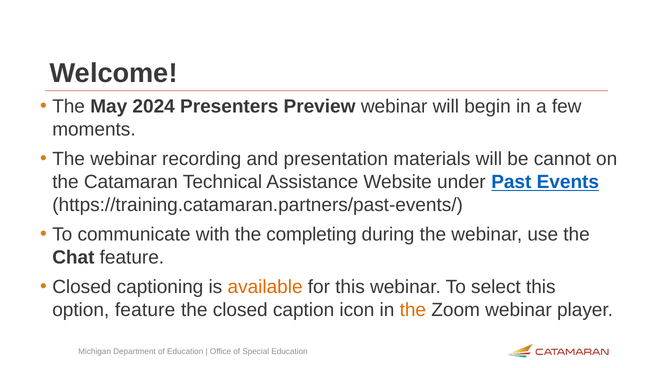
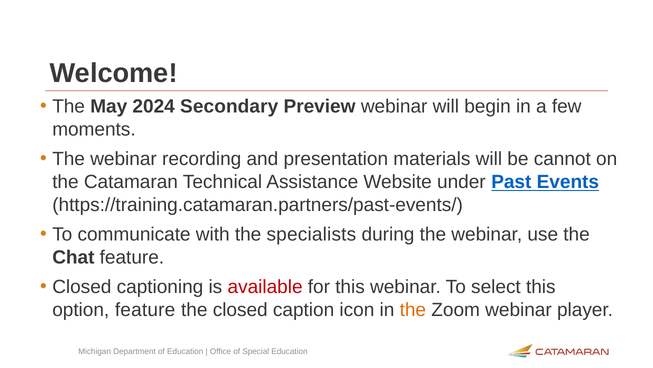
Presenters: Presenters -> Secondary
completing: completing -> specialists
available colour: orange -> red
